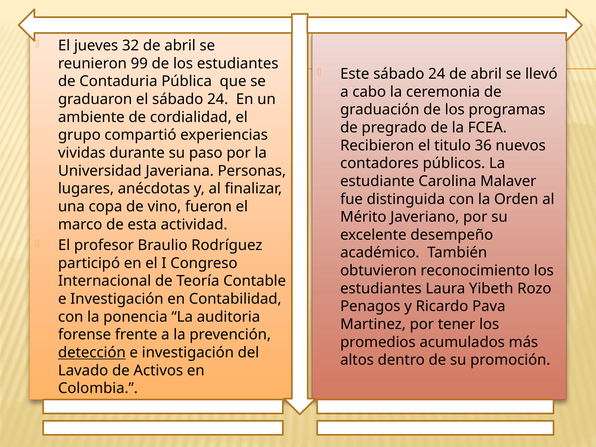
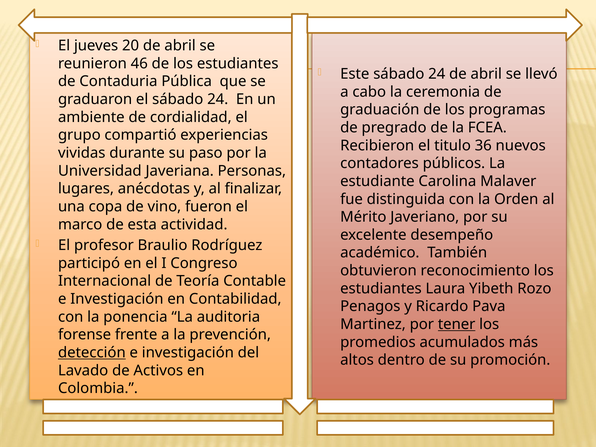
32: 32 -> 20
99: 99 -> 46
tener underline: none -> present
